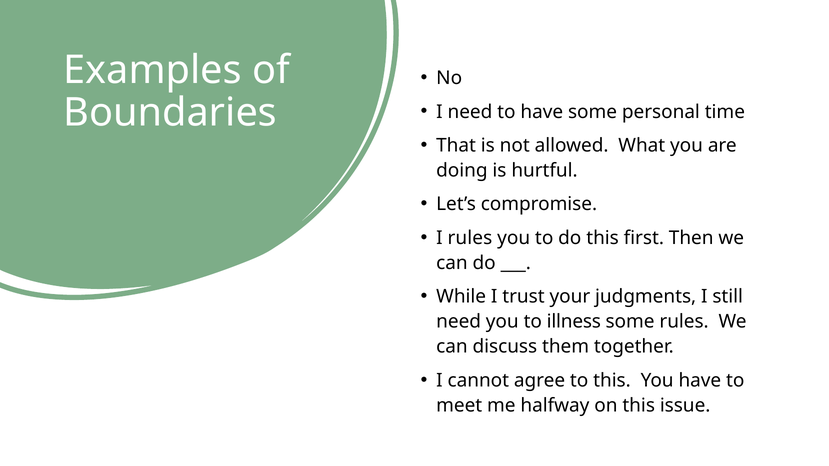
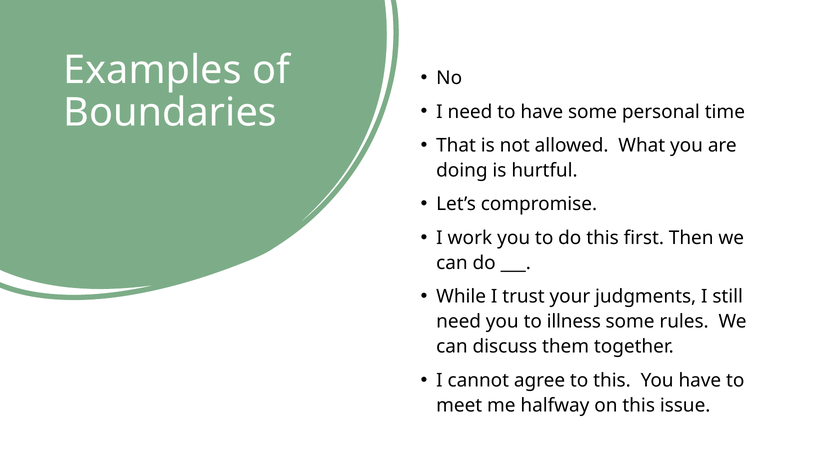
I rules: rules -> work
